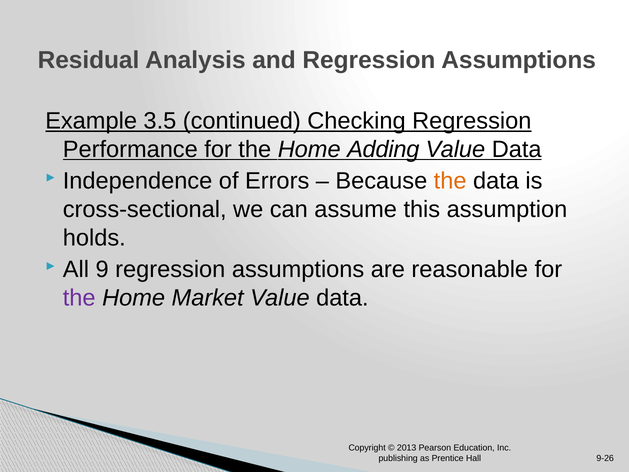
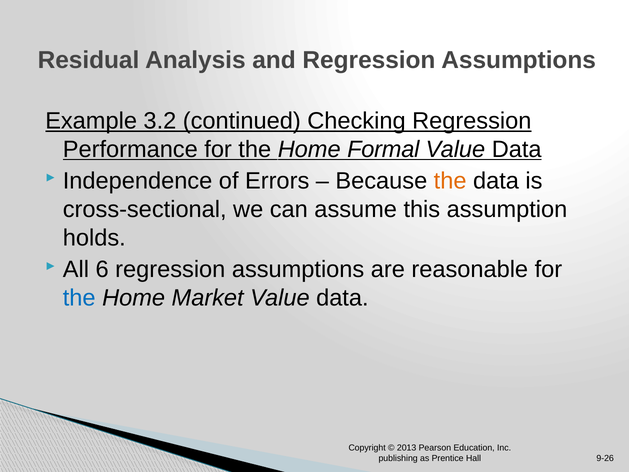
3.5: 3.5 -> 3.2
Adding: Adding -> Formal
9: 9 -> 6
the at (79, 298) colour: purple -> blue
